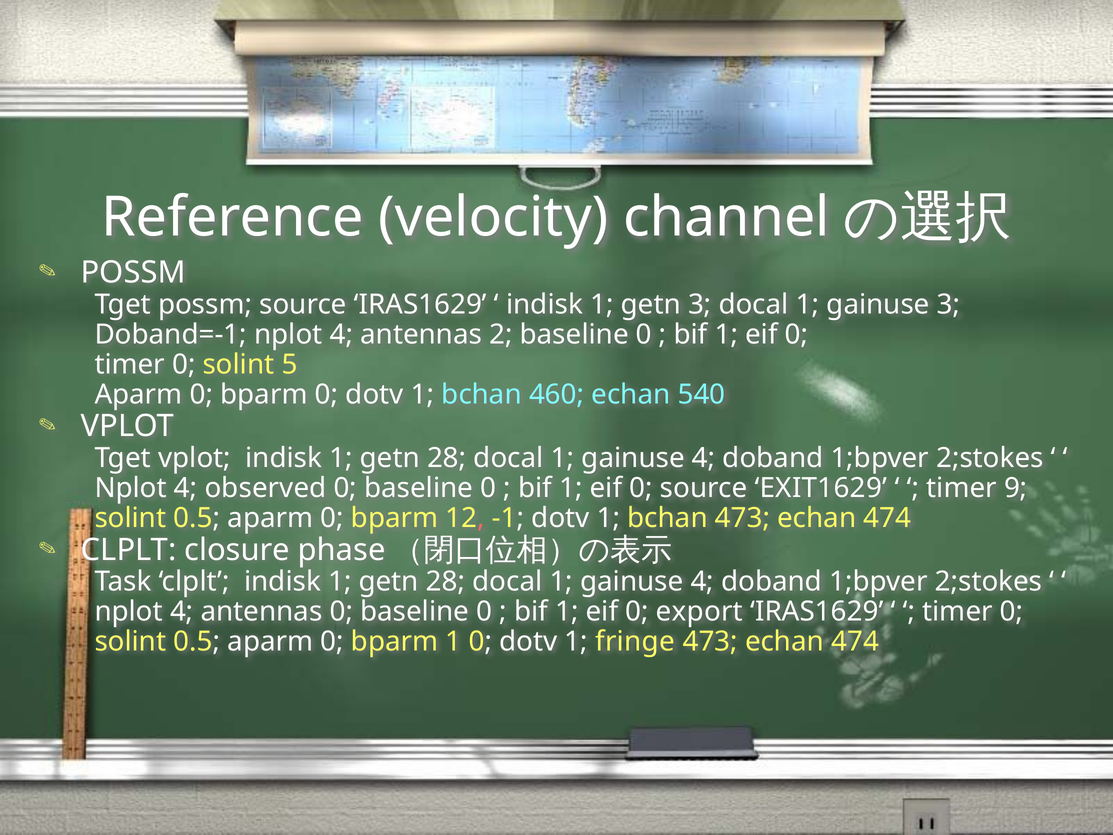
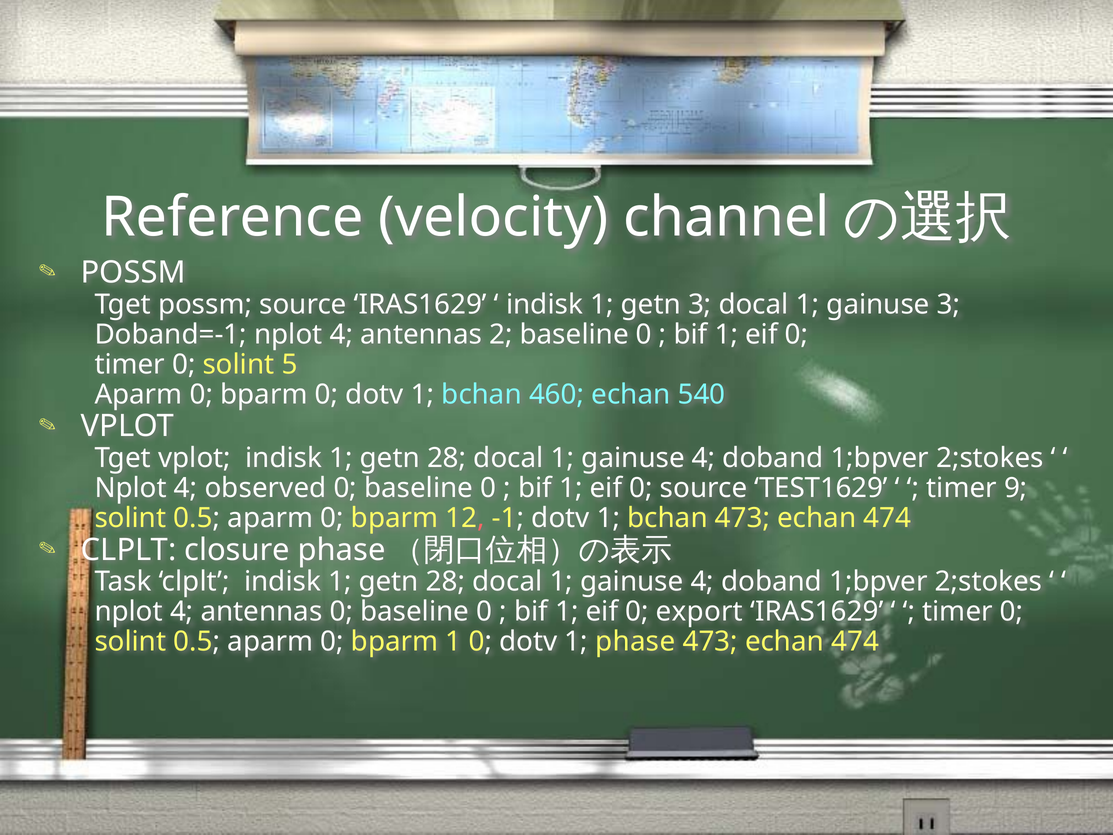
EXIT1629: EXIT1629 -> TEST1629
fringe: fringe -> phase
